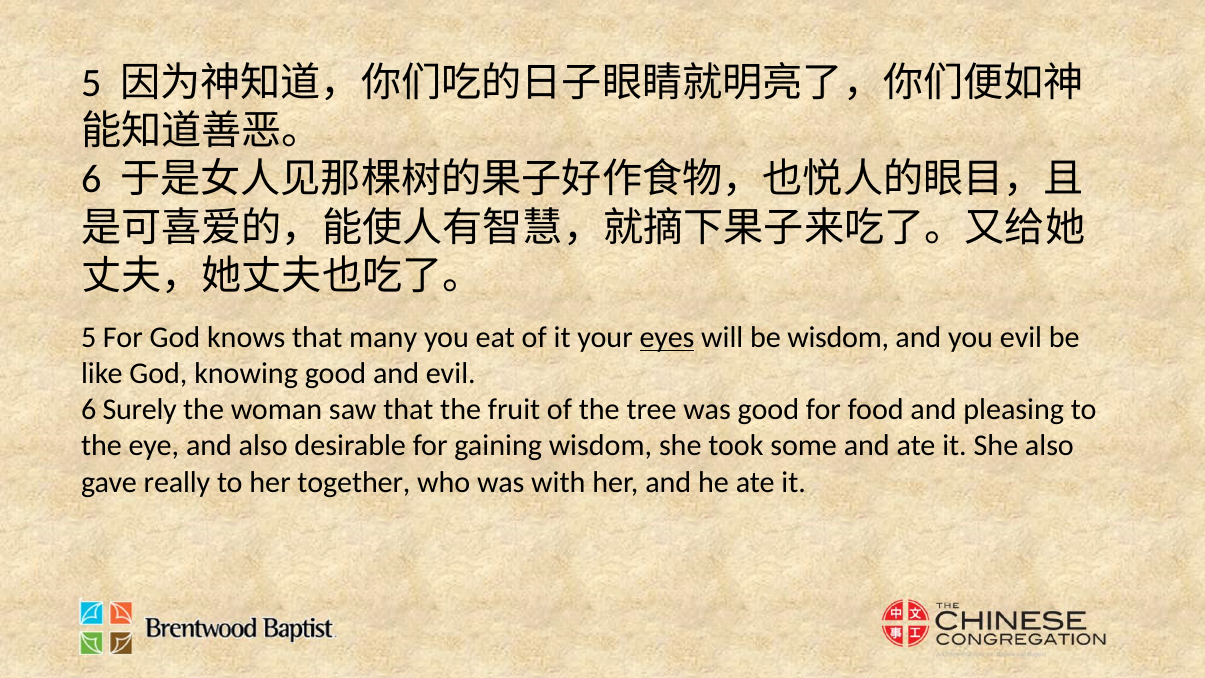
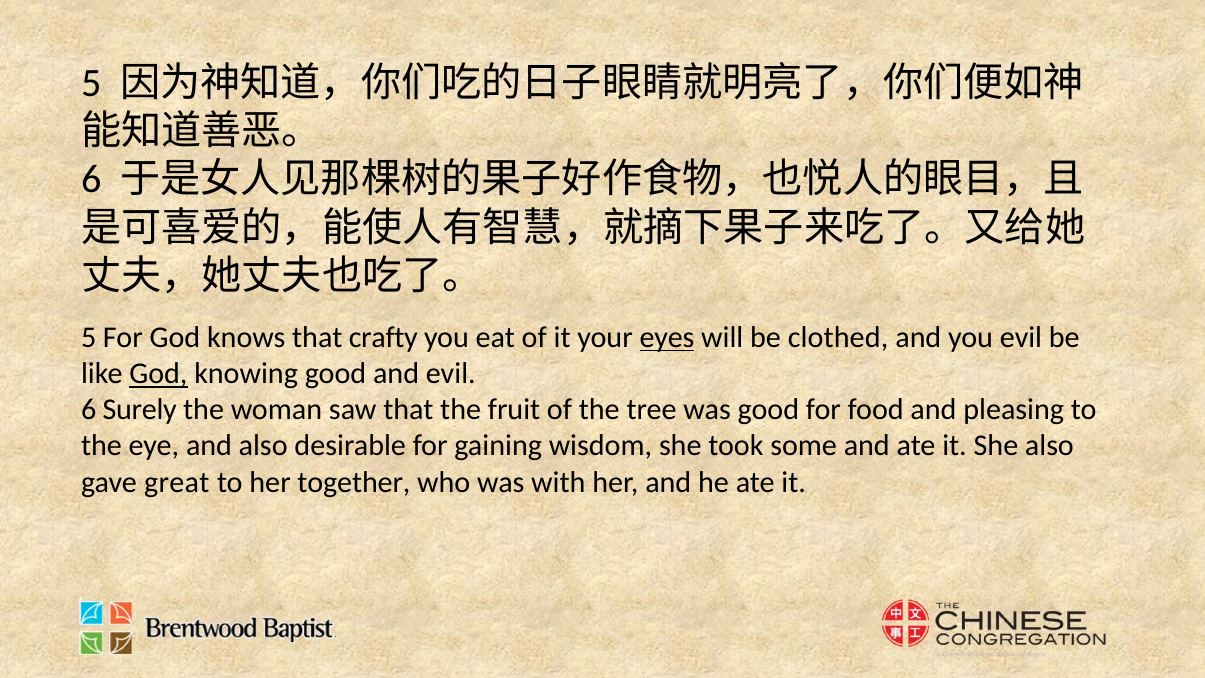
many: many -> crafty
be wisdom: wisdom -> clothed
God at (158, 374) underline: none -> present
really: really -> great
